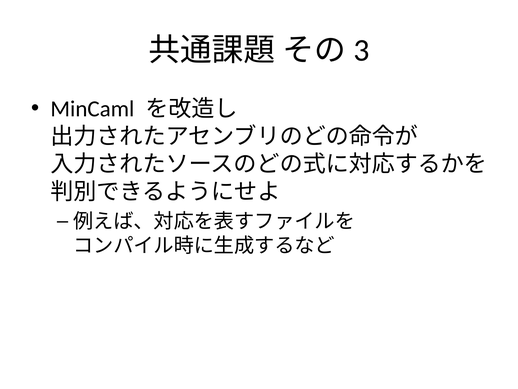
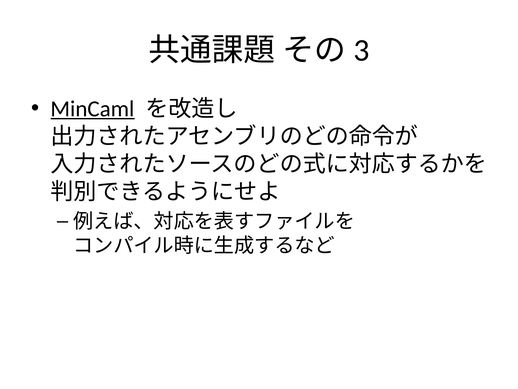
MinCaml underline: none -> present
